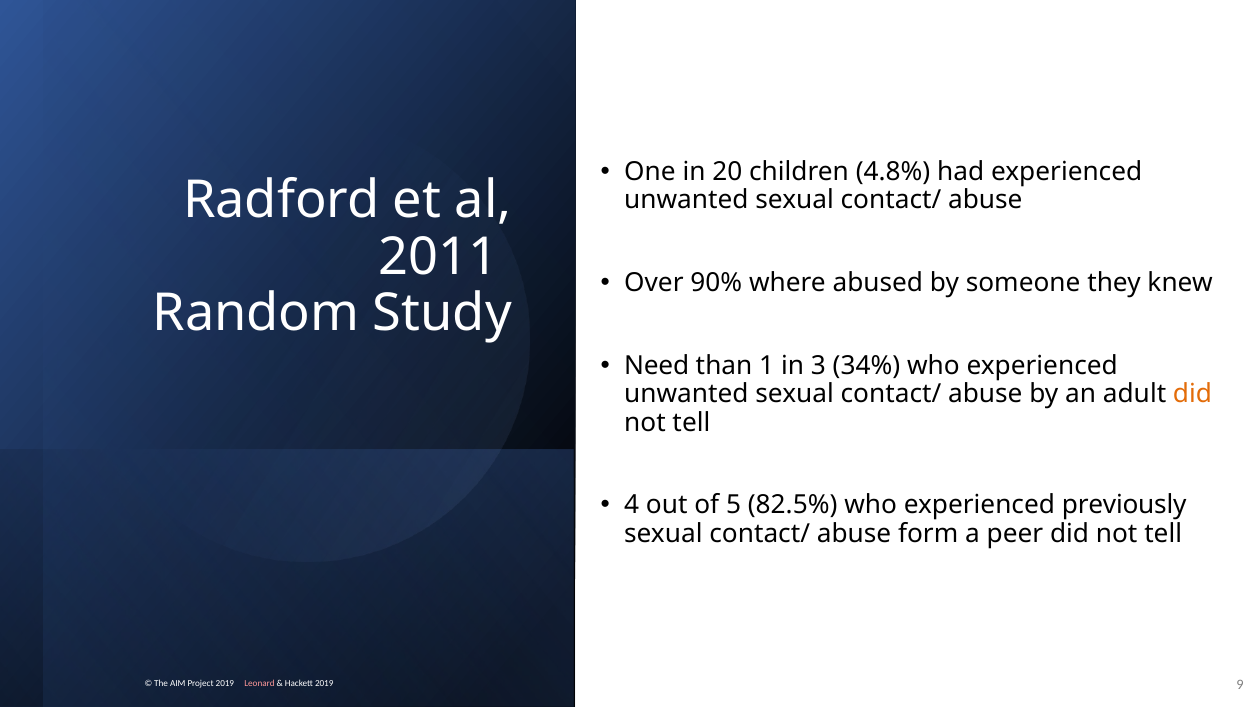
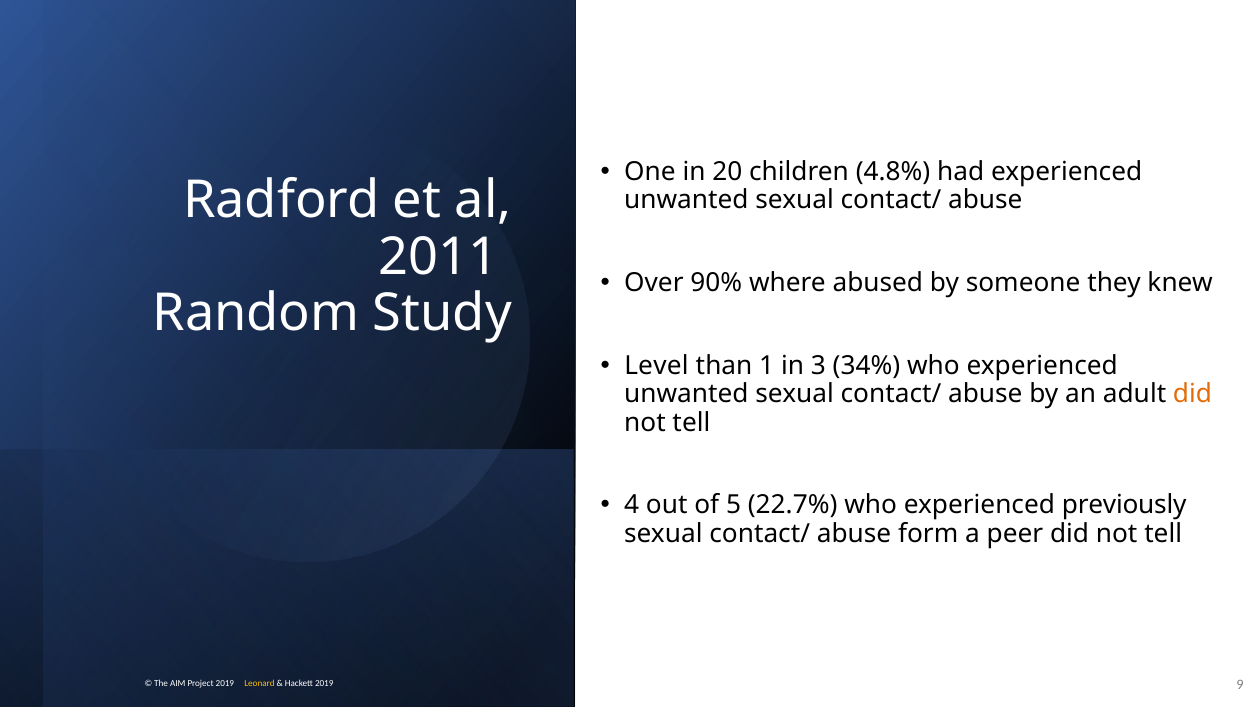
Need: Need -> Level
82.5%: 82.5% -> 22.7%
Leonard colour: pink -> yellow
